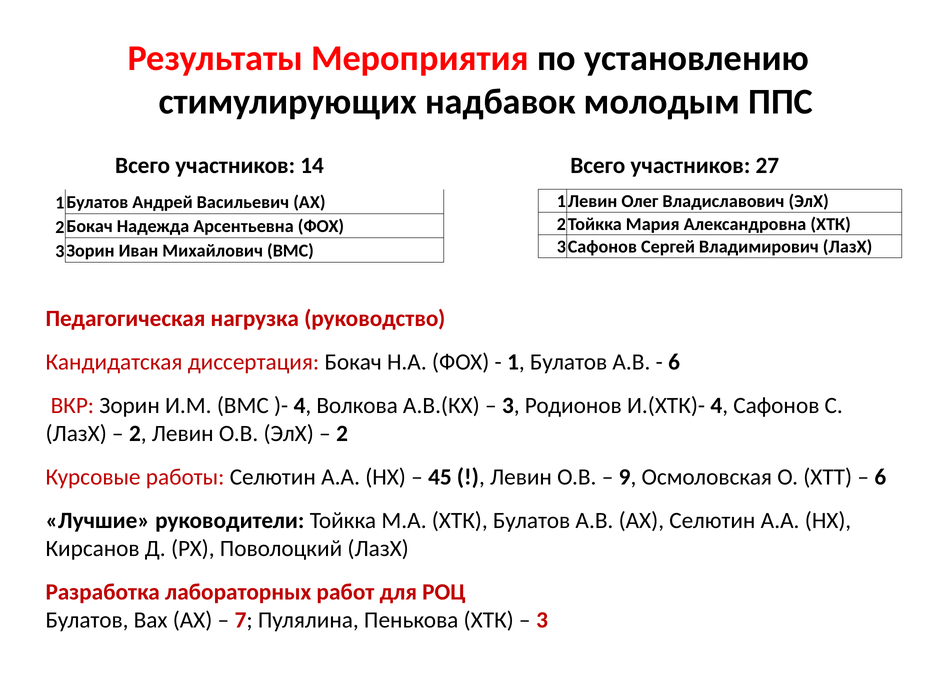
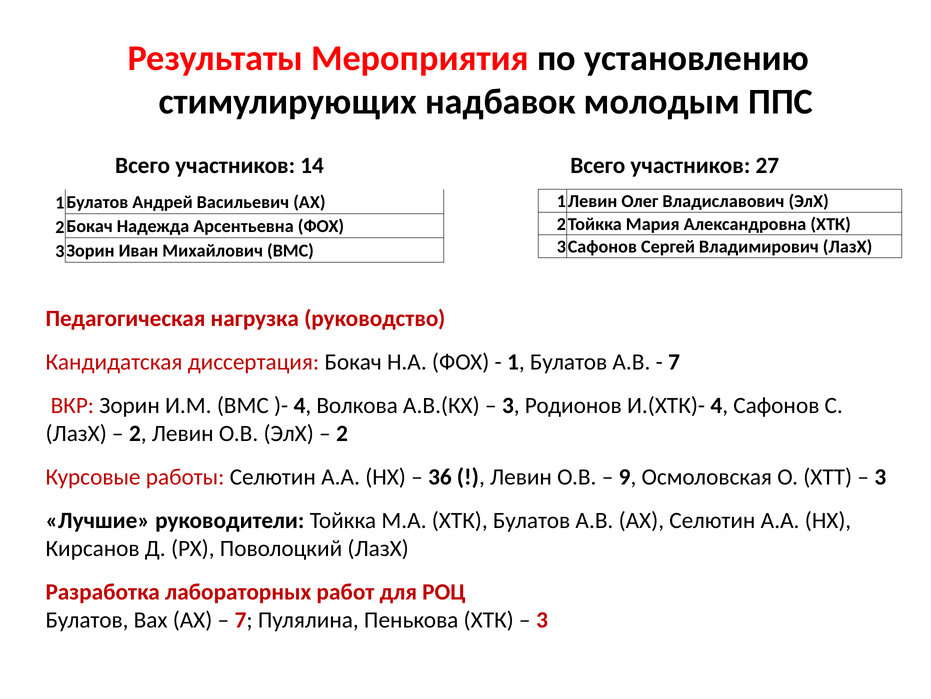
6 at (674, 362): 6 -> 7
45: 45 -> 36
6 at (880, 477): 6 -> 3
